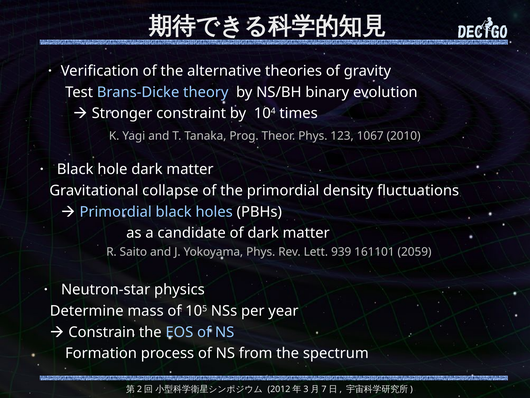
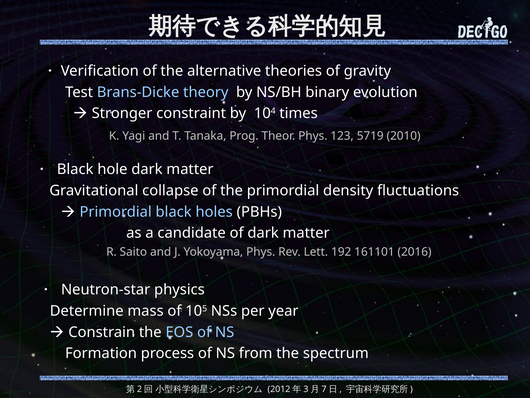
1067: 1067 -> 5719
939: 939 -> 192
2059: 2059 -> 2016
